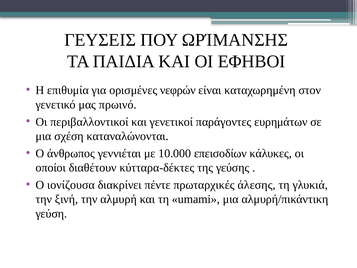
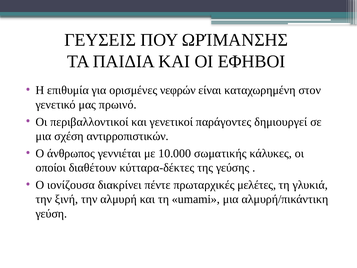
ευρημάτων: ευρημάτων -> δημιουργεί
καταναλώνονται: καταναλώνονται -> αντιρροπιστικών
επεισοδίων: επεισοδίων -> σωματικής
άλεσης: άλεσης -> μελέτες
